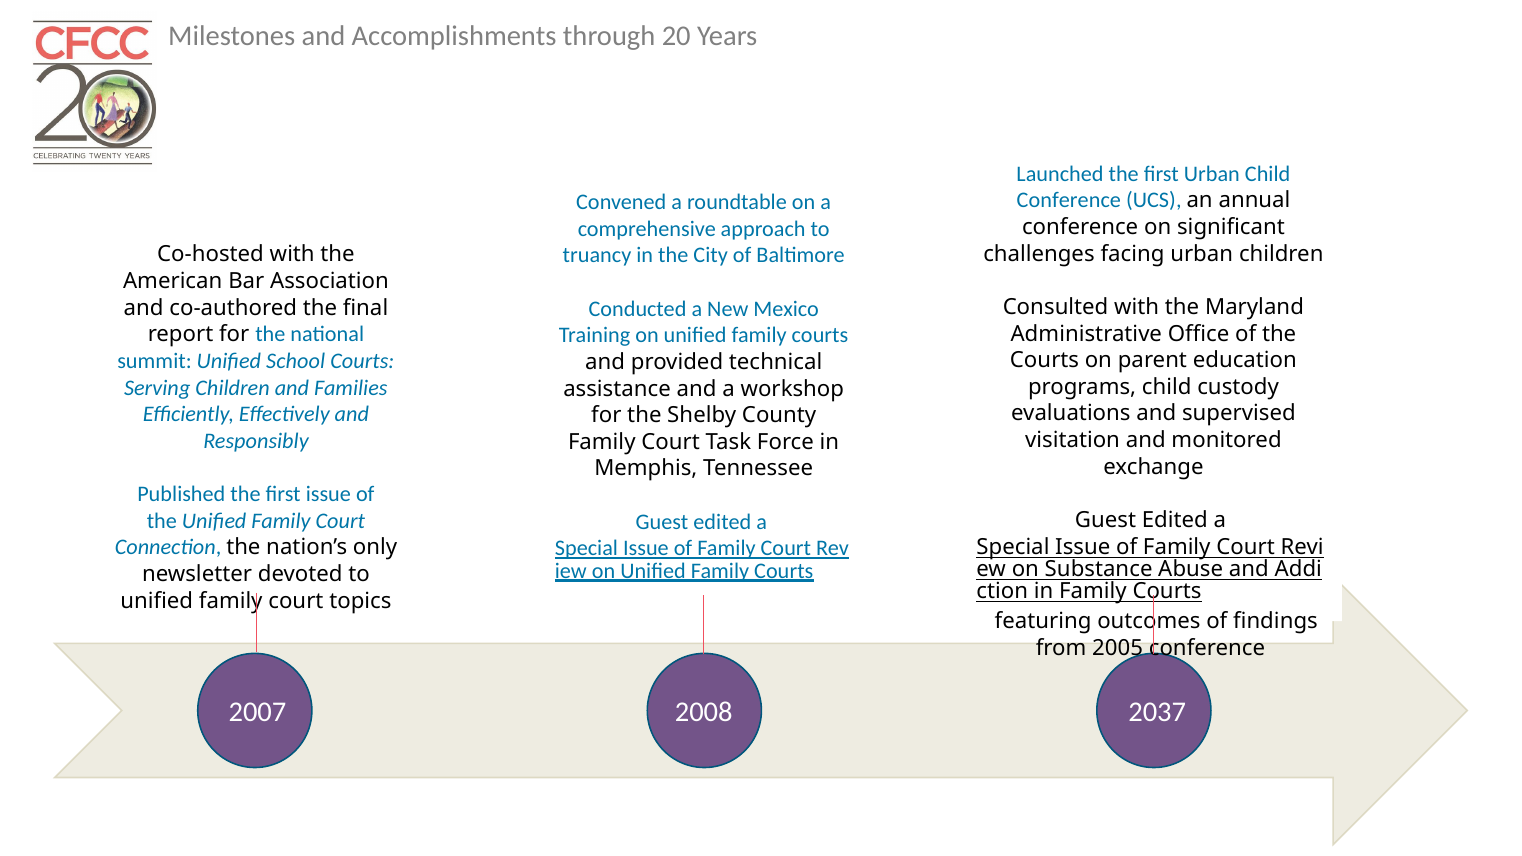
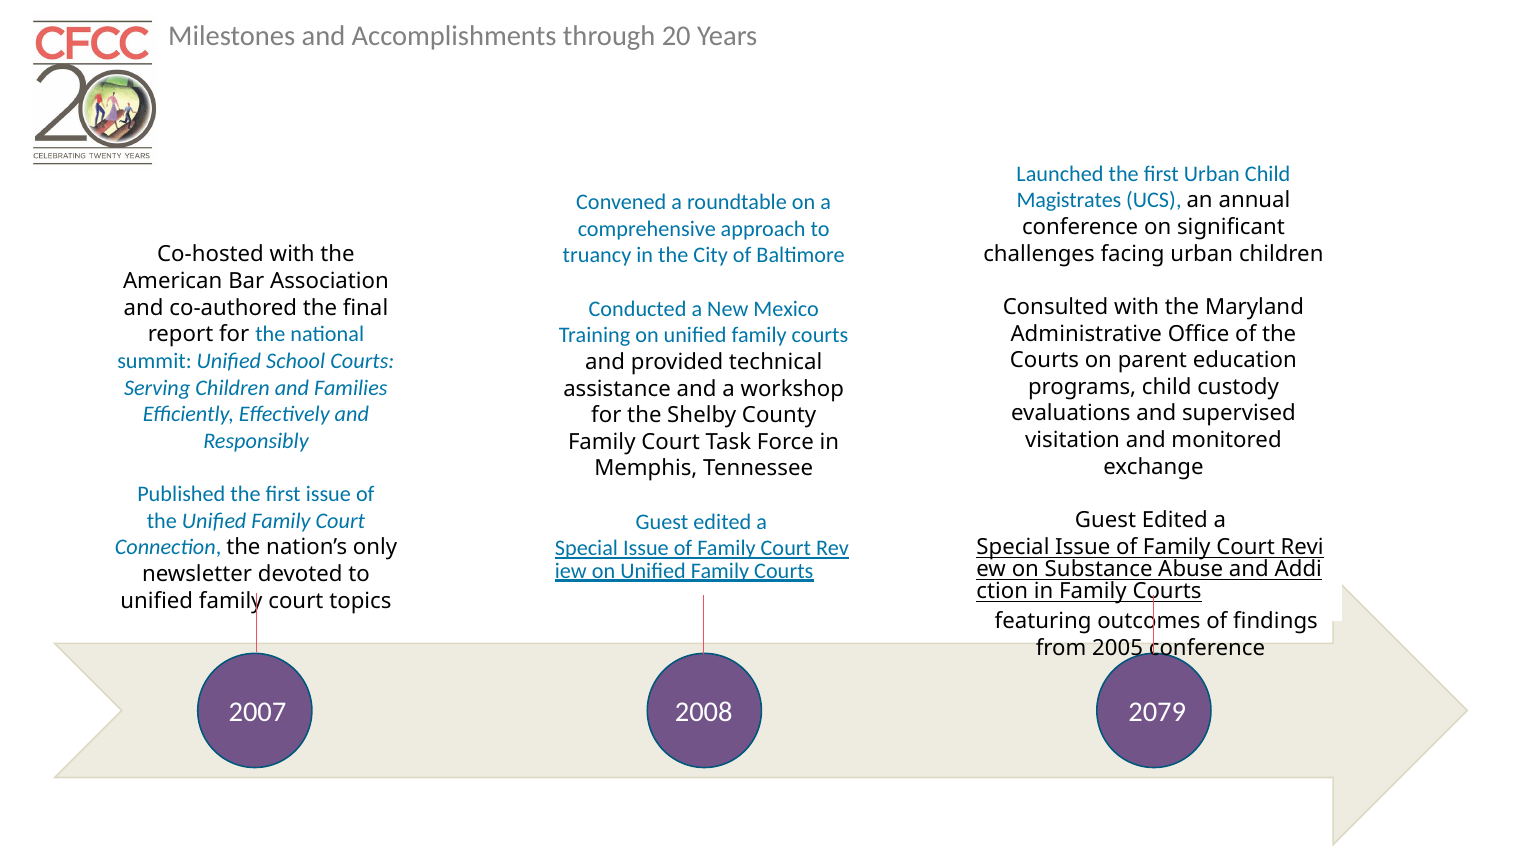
Conference at (1069, 200): Conference -> Magistrates
2037: 2037 -> 2079
